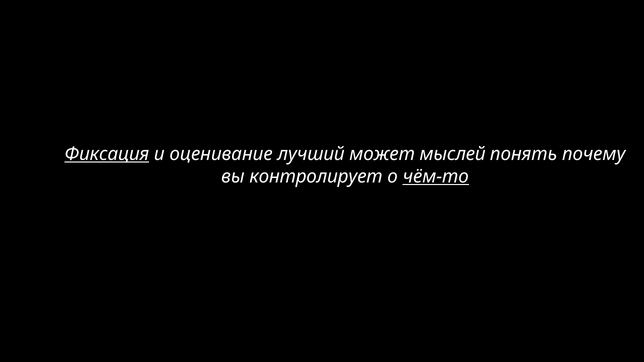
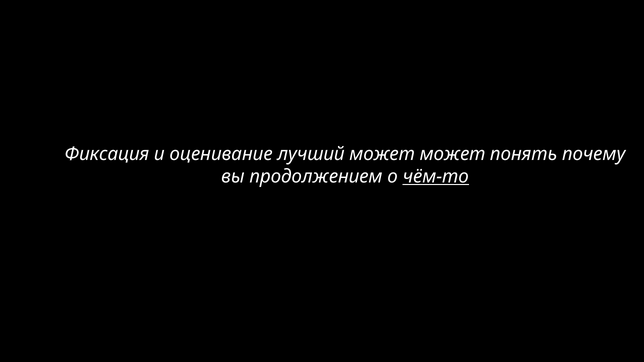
Фиксация underline: present -> none
может мыслей: мыслей -> может
контролирует: контролирует -> продолжением
